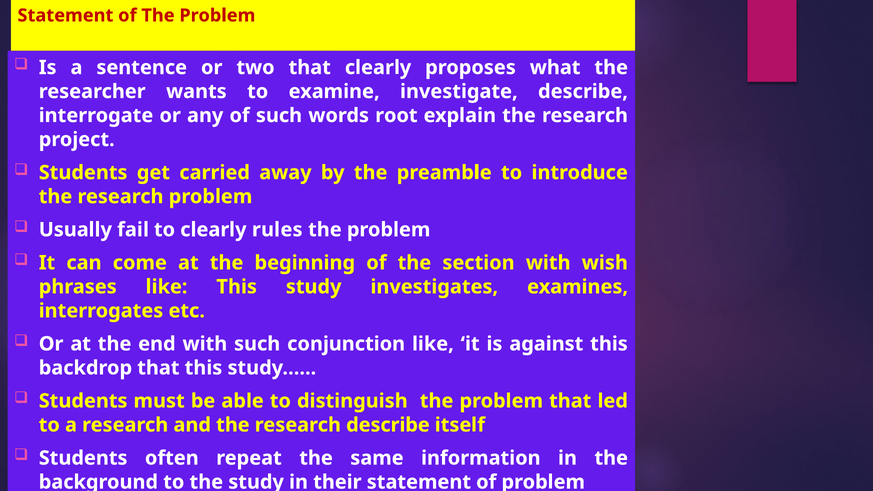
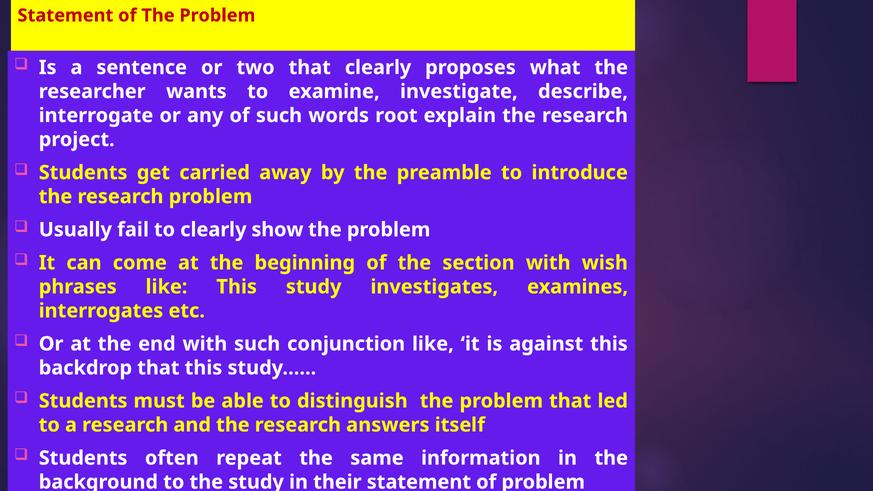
rules: rules -> show
research describe: describe -> answers
